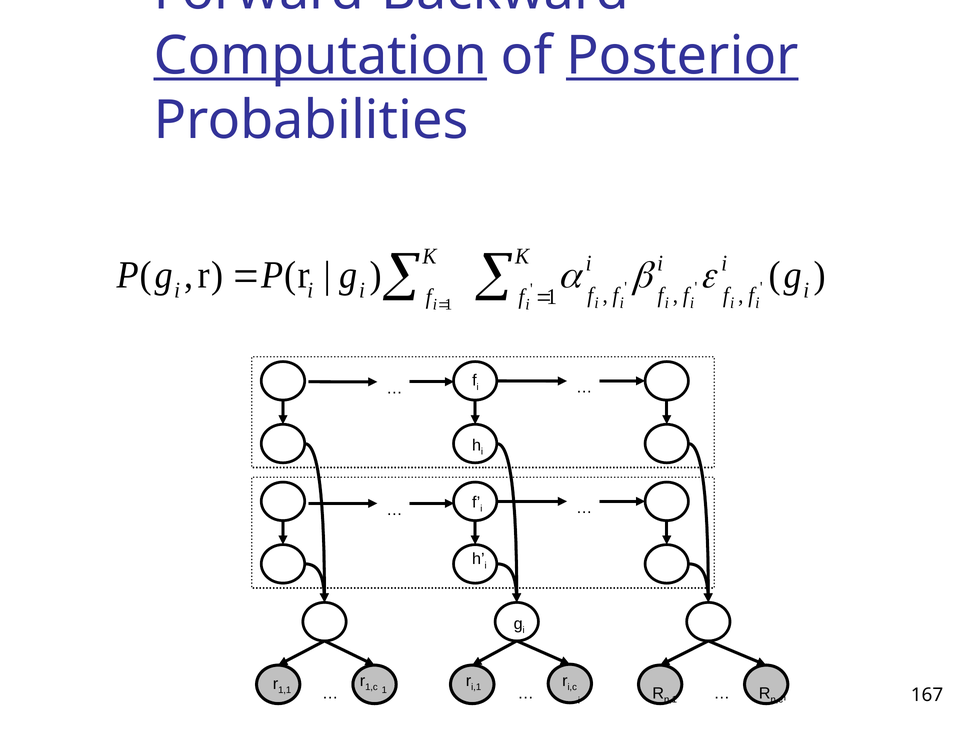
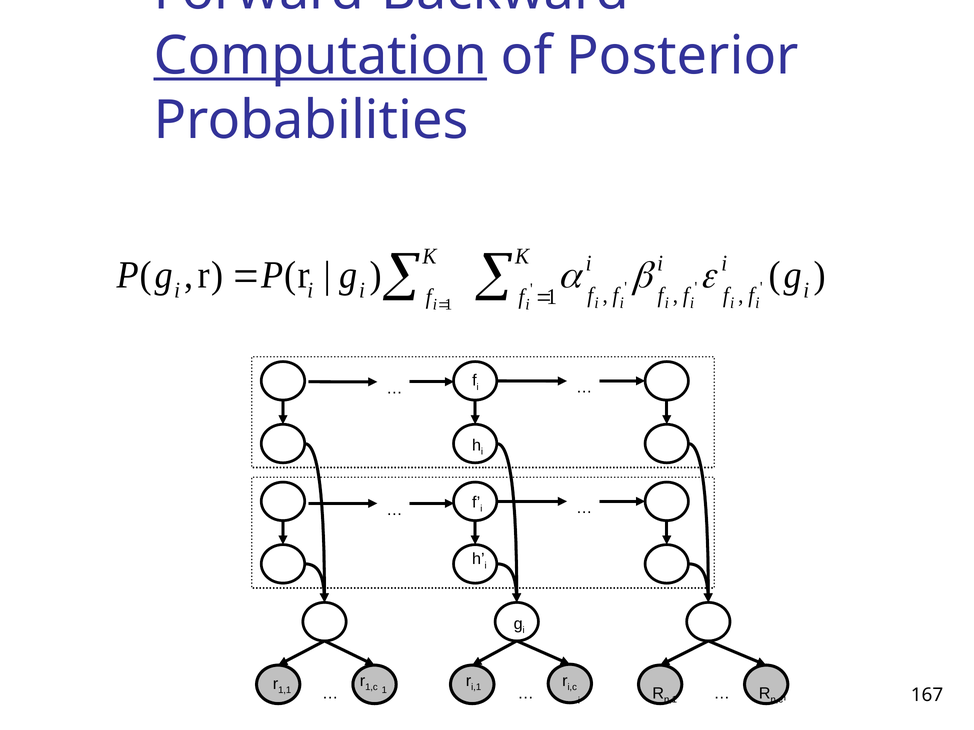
Posterior underline: present -> none
